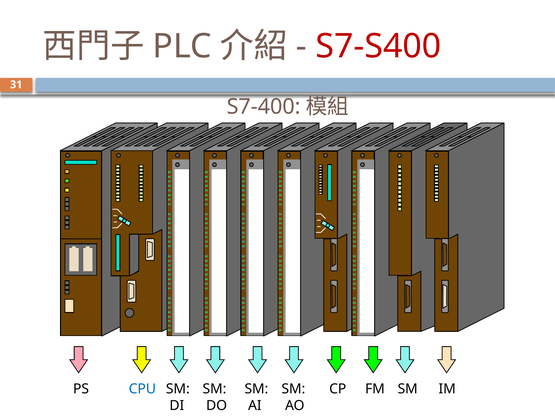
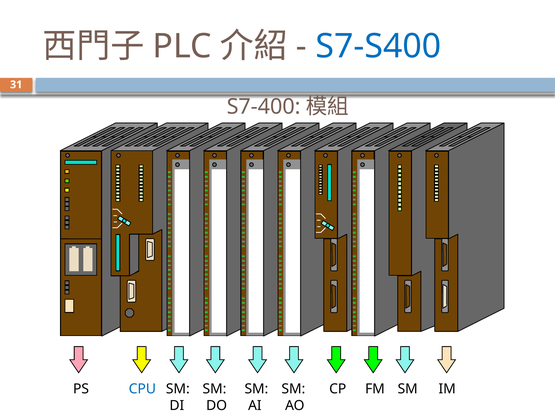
S7-S400 colour: red -> blue
